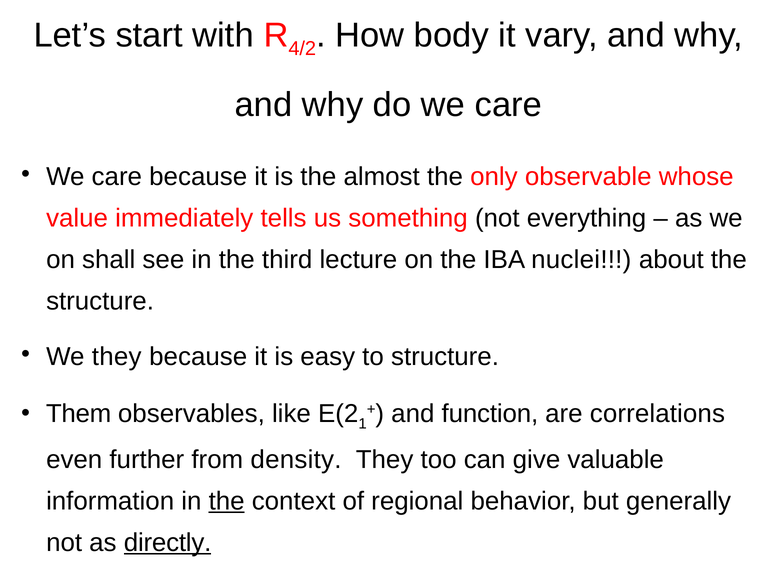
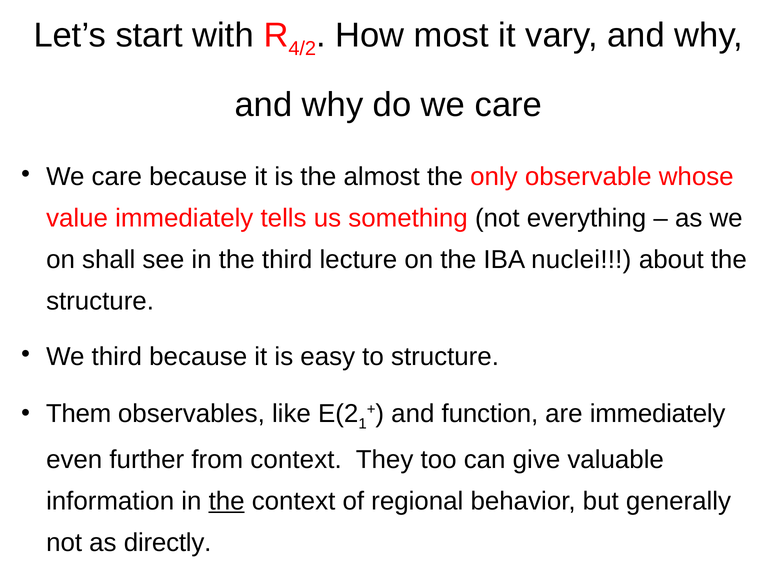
body: body -> most
We they: they -> third
are correlations: correlations -> immediately
from density: density -> context
directly underline: present -> none
